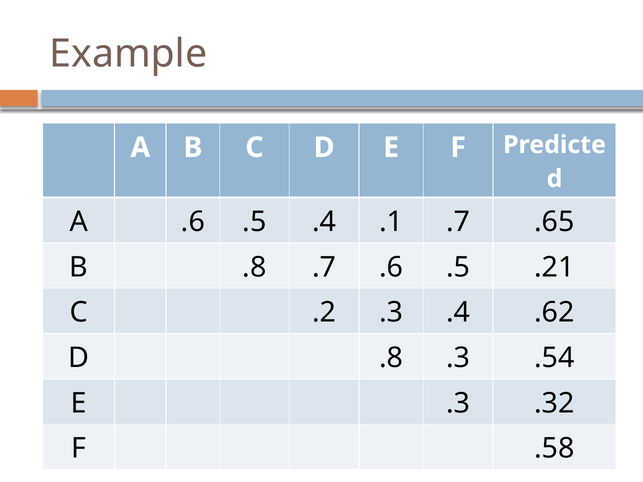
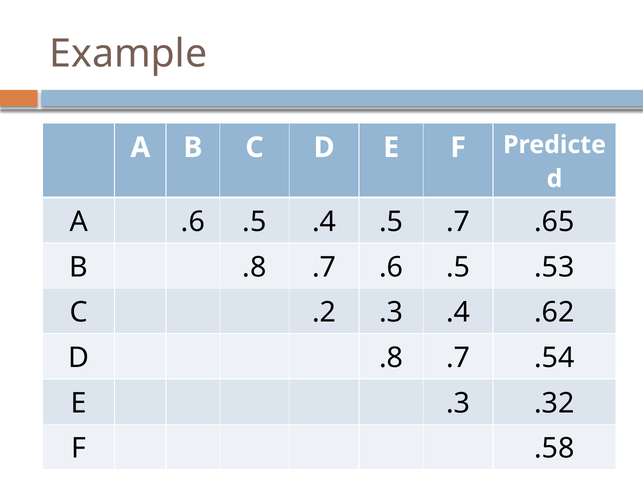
.4 .1: .1 -> .5
.21: .21 -> .53
D .8 .3: .3 -> .7
